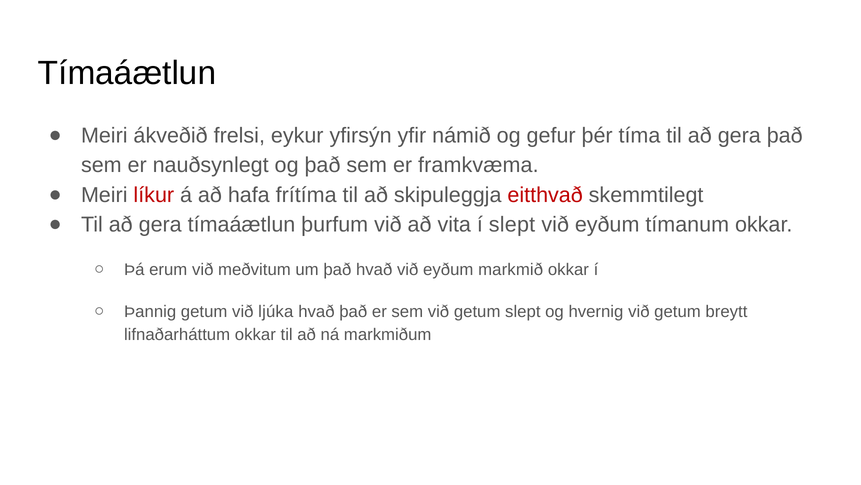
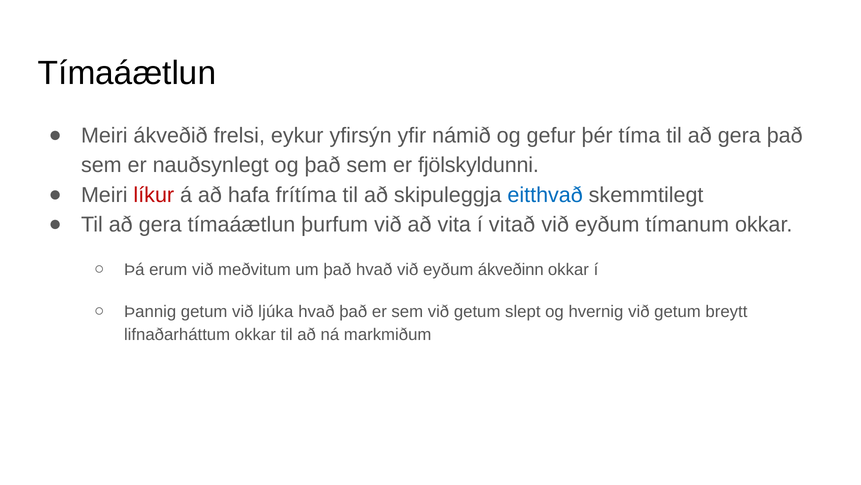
framkvæma: framkvæma -> fjölskyldunni
eitthvað colour: red -> blue
í slept: slept -> vitað
markmið: markmið -> ákveðinn
